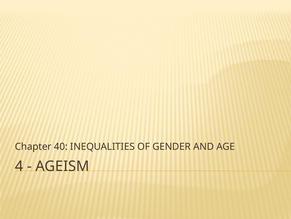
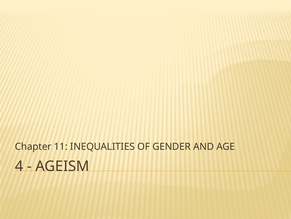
40: 40 -> 11
